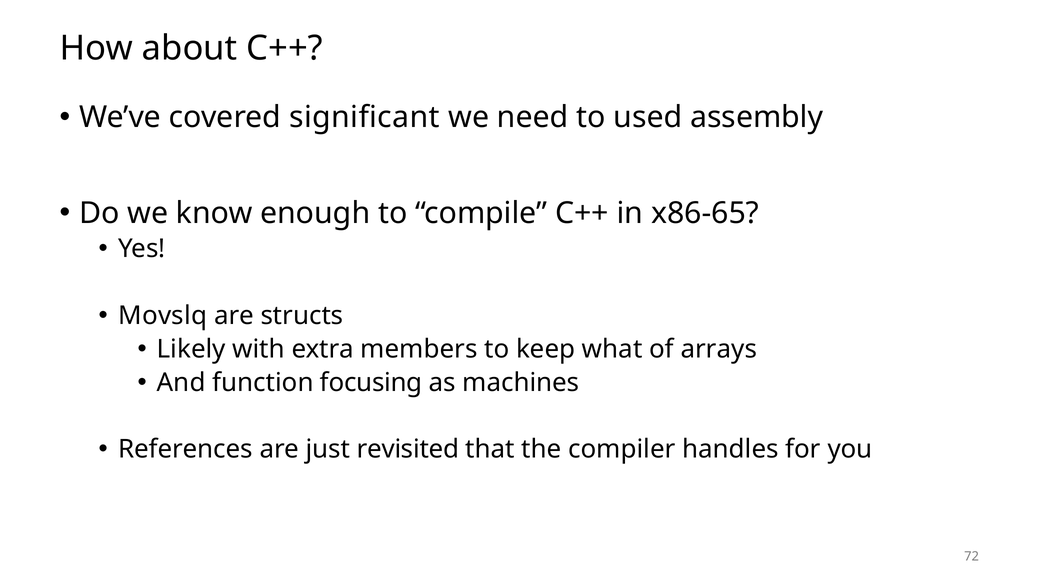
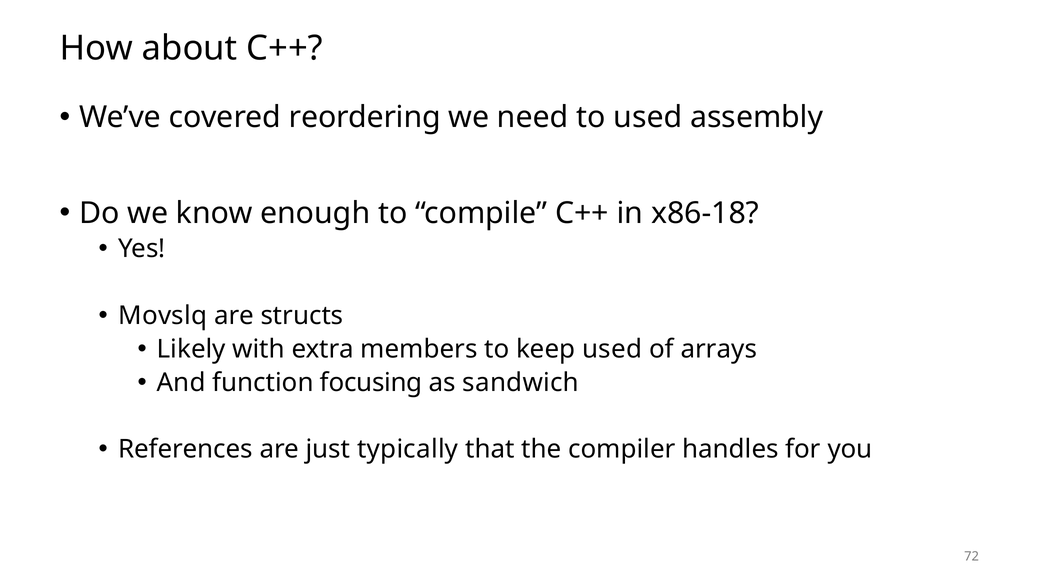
significant: significant -> reordering
x86-65: x86-65 -> x86-18
keep what: what -> used
machines: machines -> sandwich
revisited: revisited -> typically
